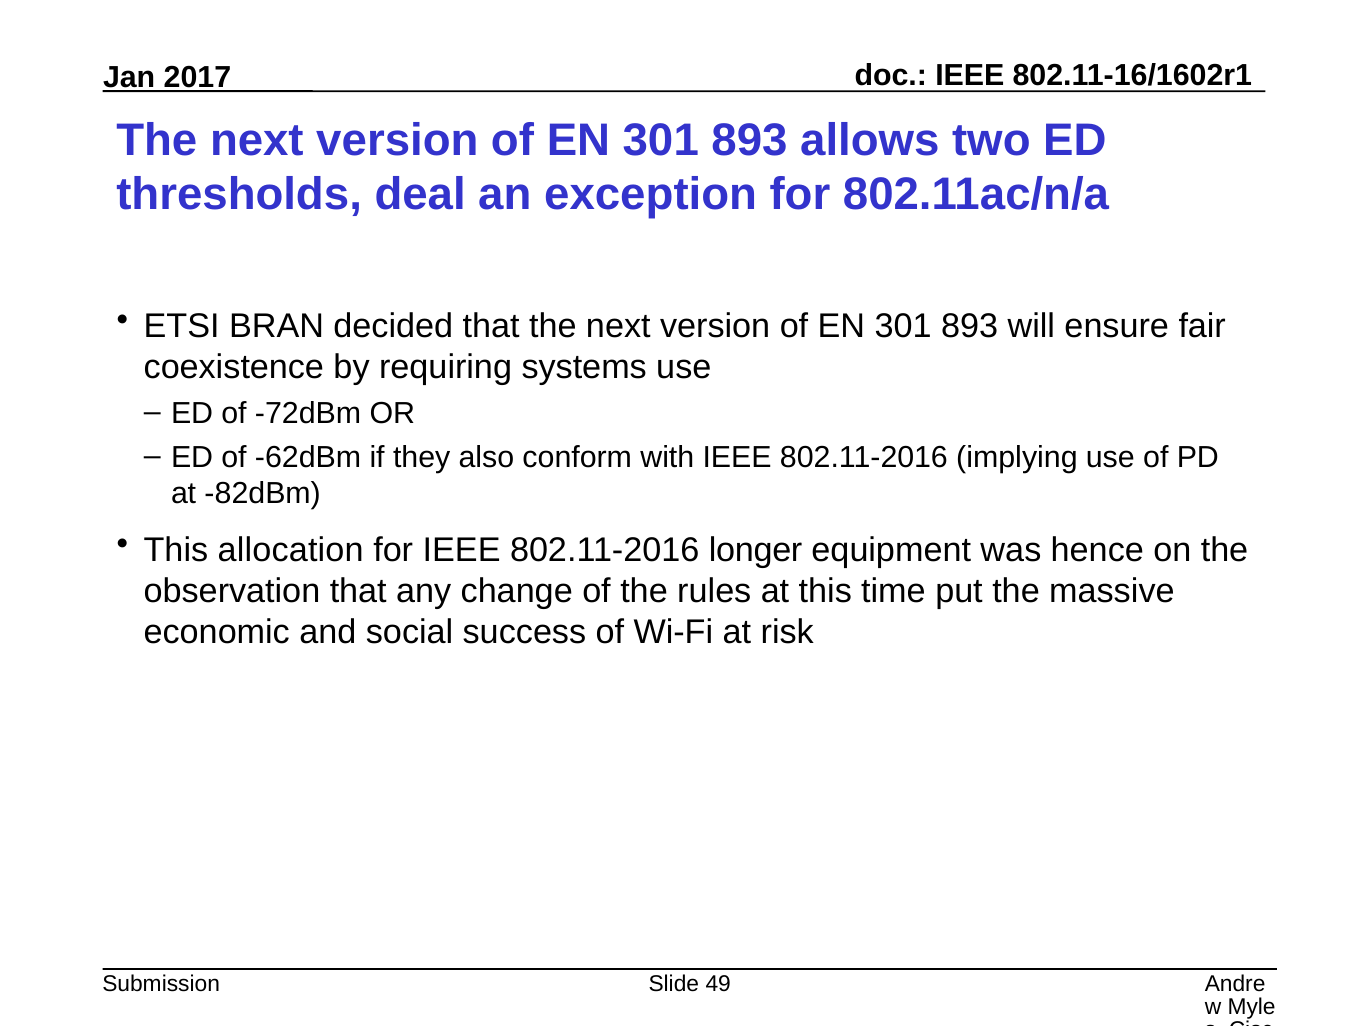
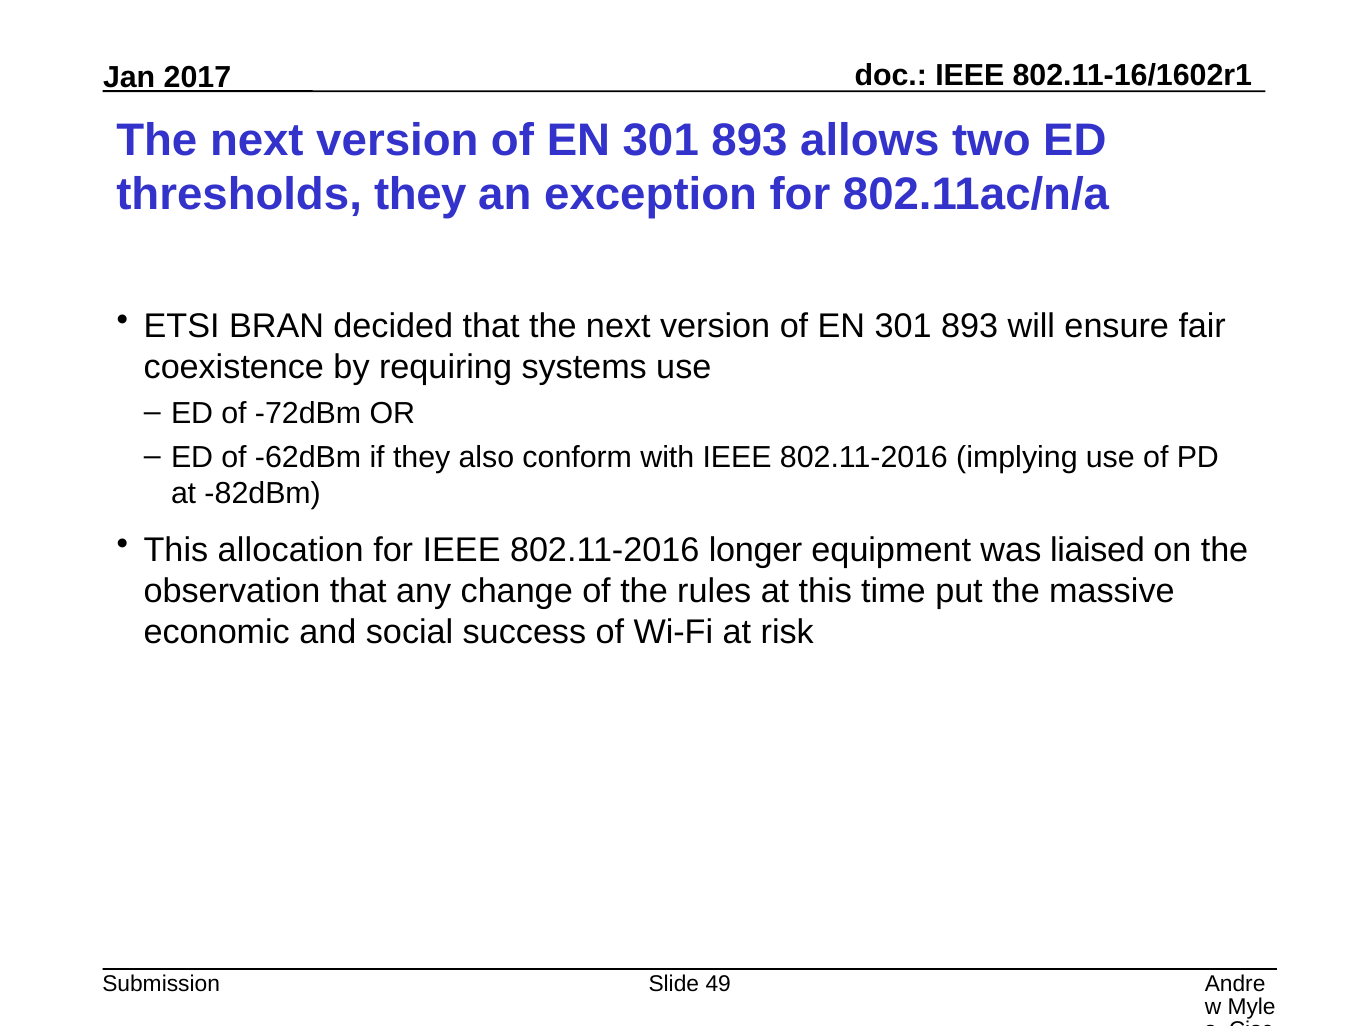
thresholds deal: deal -> they
hence: hence -> liaised
